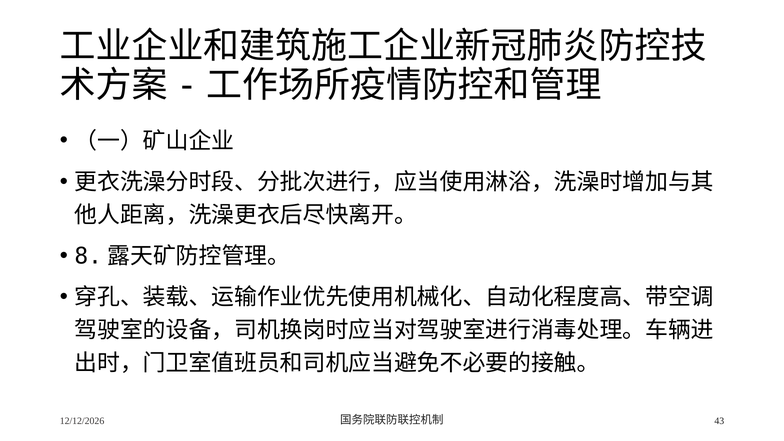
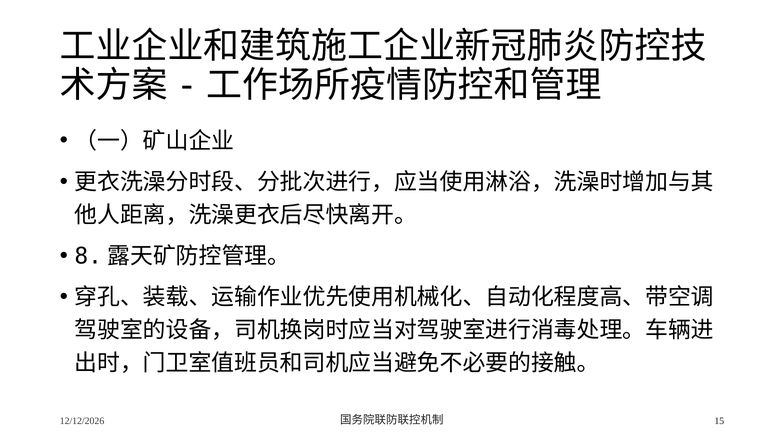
43: 43 -> 15
